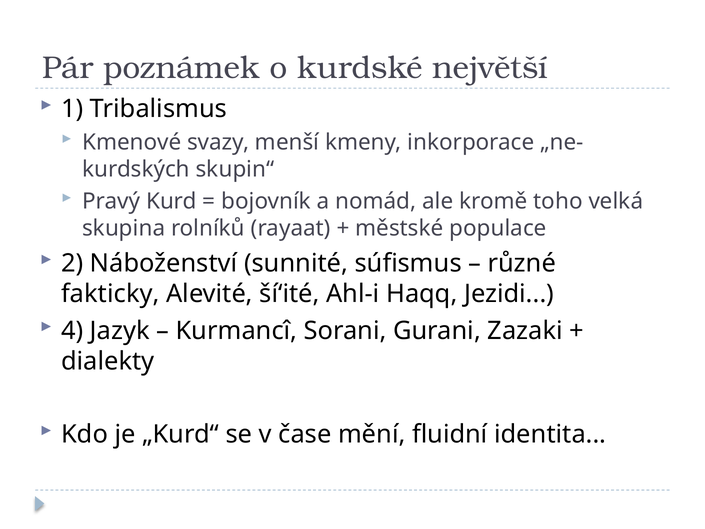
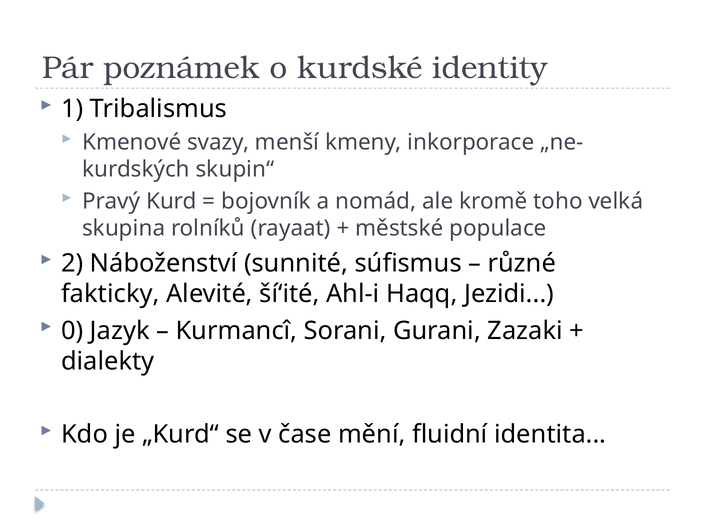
největší: největší -> identity
4: 4 -> 0
